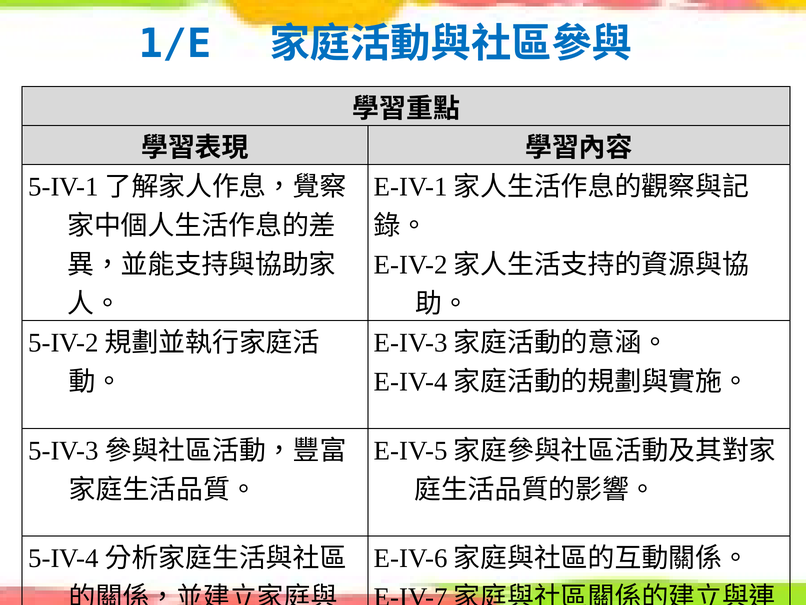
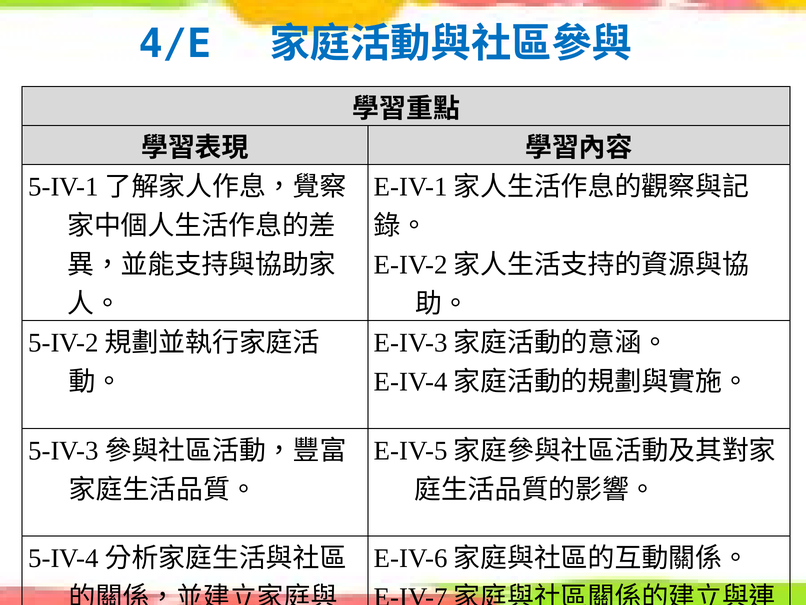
1/E: 1/E -> 4/E
